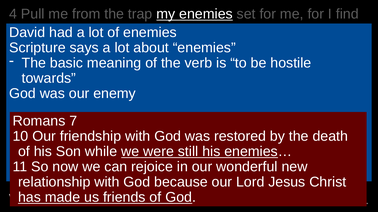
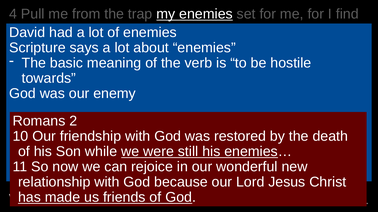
7: 7 -> 2
